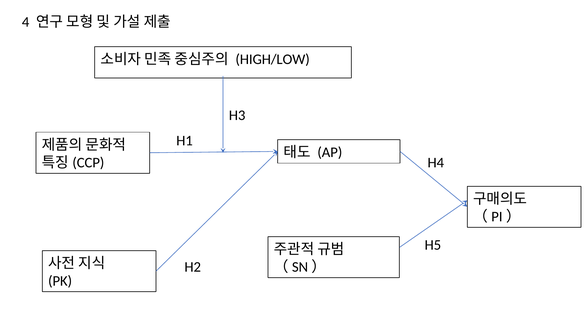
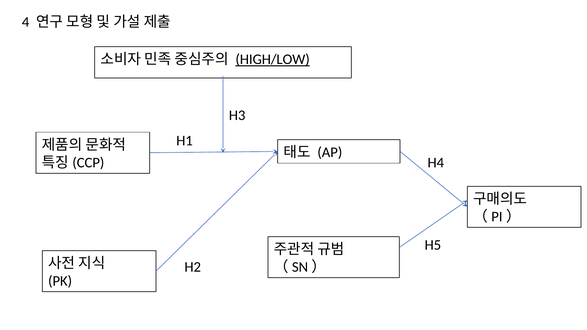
HIGH/LOW underline: none -> present
